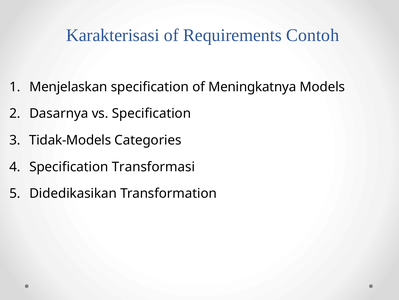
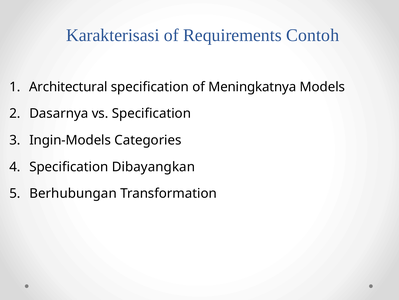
Menjelaskan: Menjelaskan -> Architectural
Tidak-Models: Tidak-Models -> Ingin-Models
Transformasi: Transformasi -> Dibayangkan
Didedikasikan: Didedikasikan -> Berhubungan
